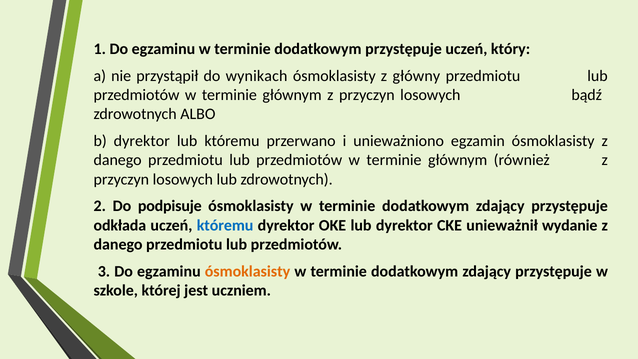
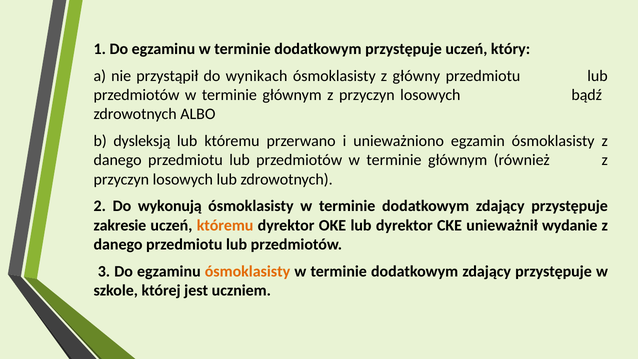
b dyrektor: dyrektor -> dysleksją
podpisuje: podpisuje -> wykonują
odkłada: odkłada -> zakresie
któremu at (225, 225) colour: blue -> orange
